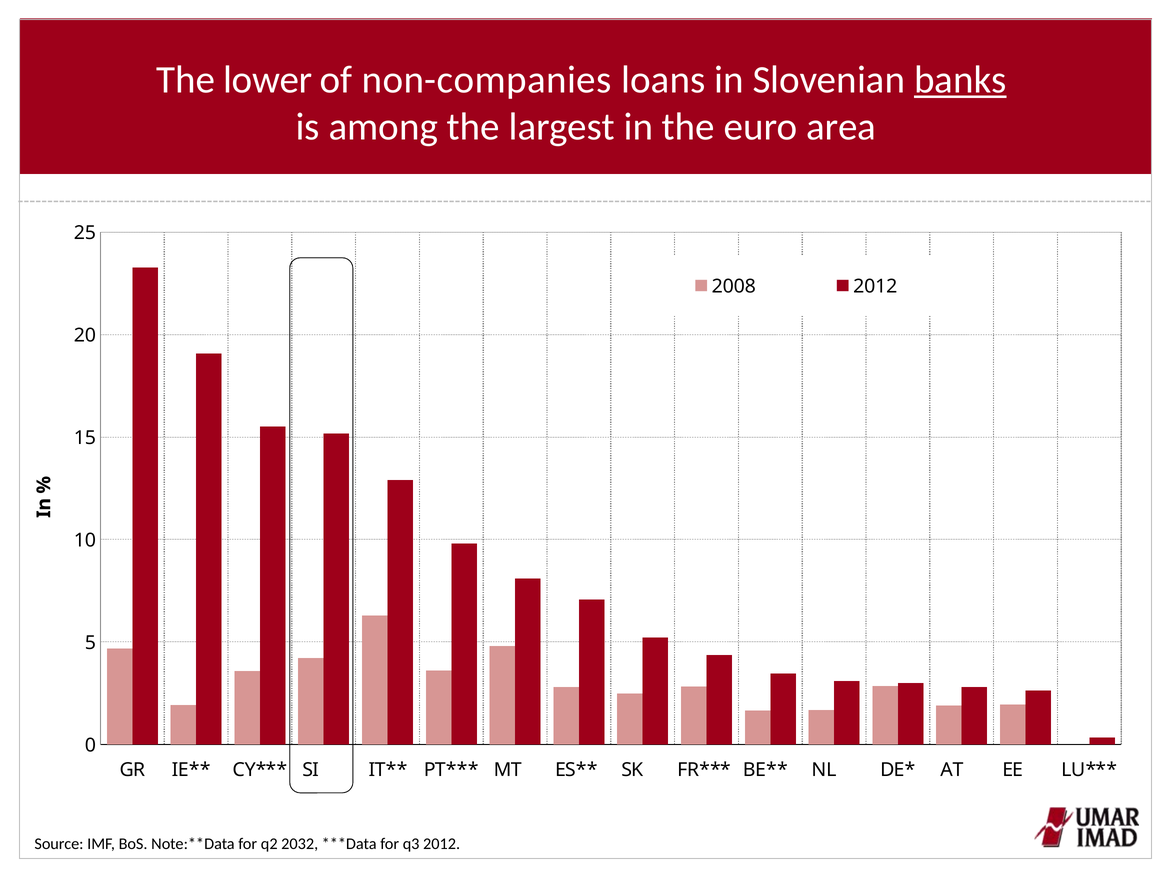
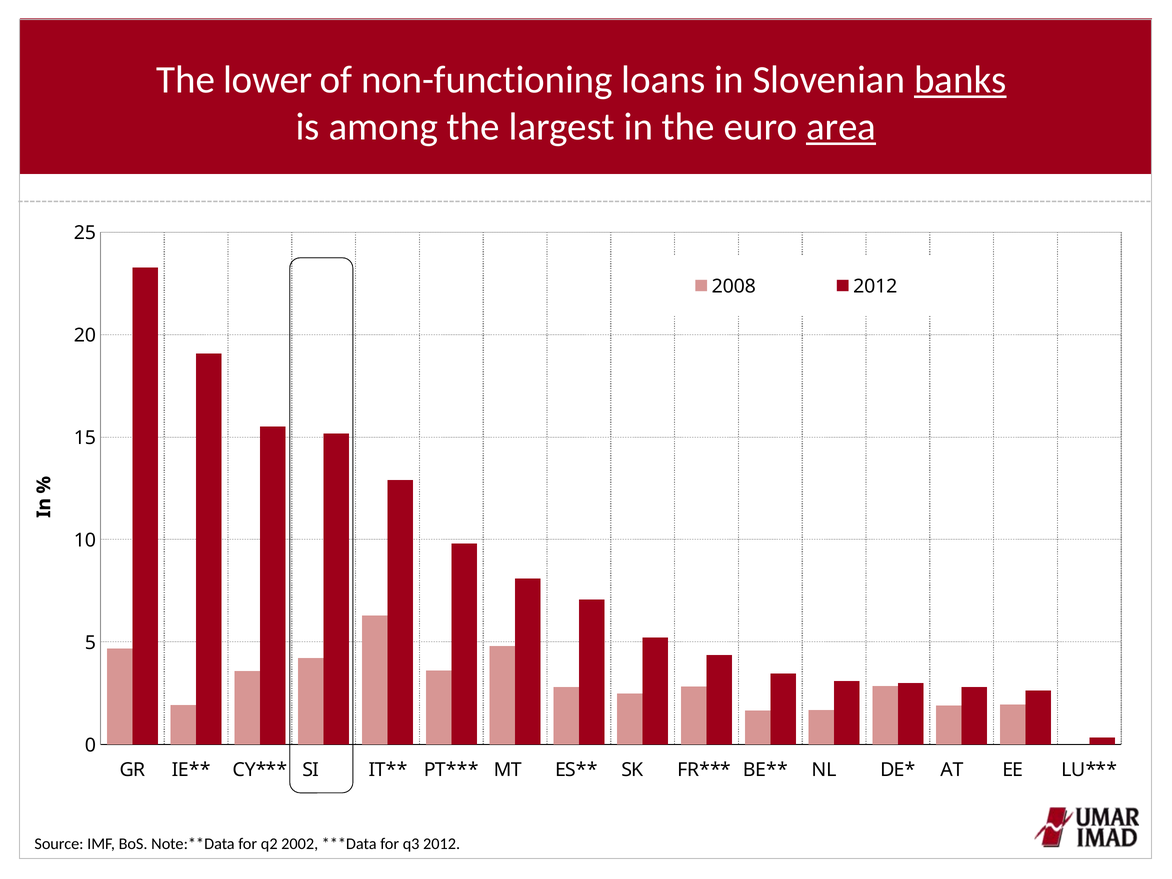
non-companies: non-companies -> non-functioning
area underline: none -> present
2032: 2032 -> 2002
